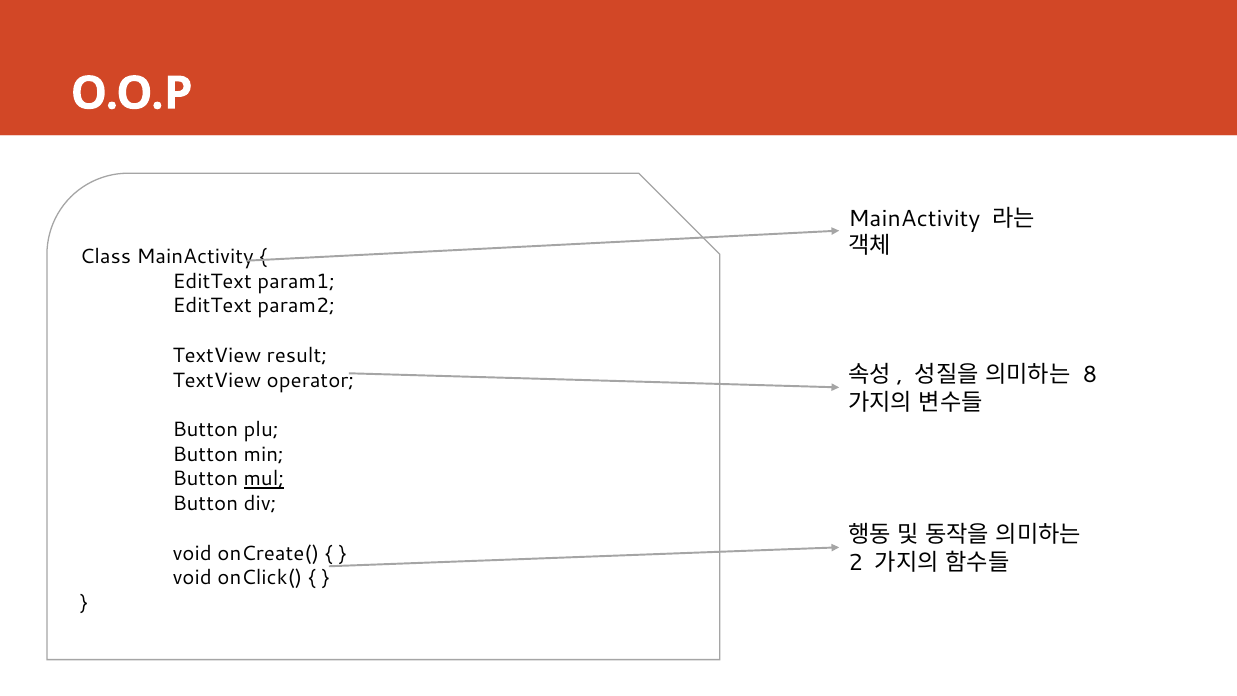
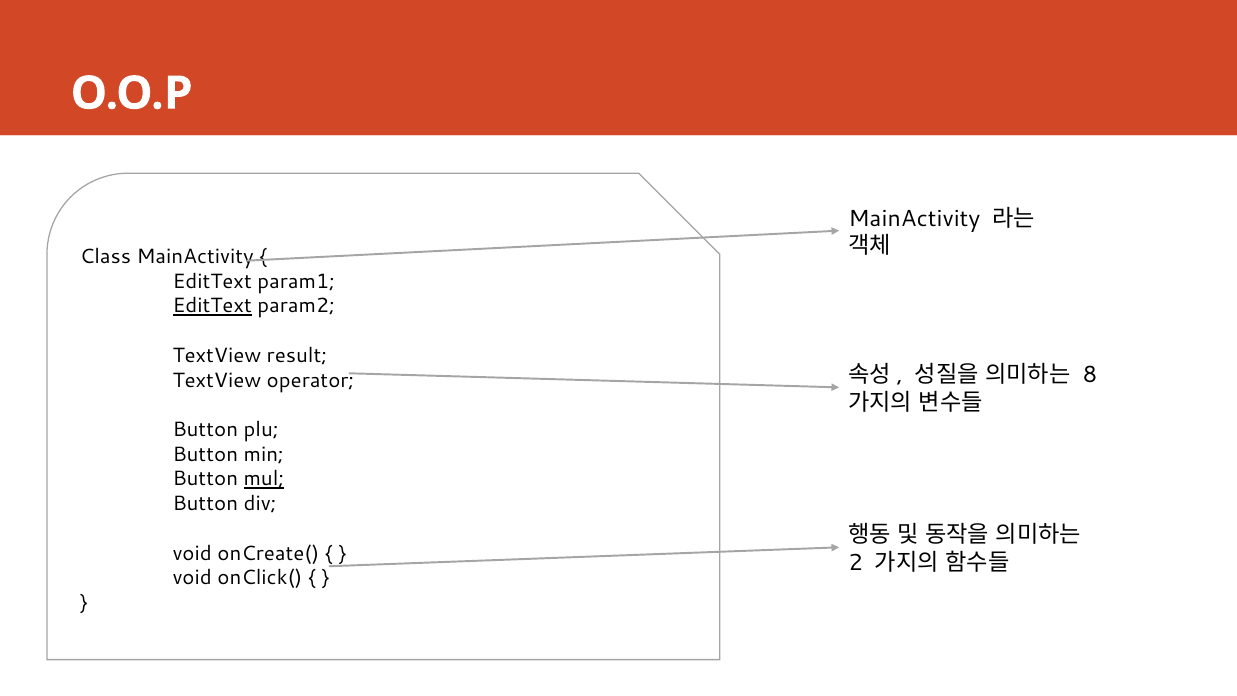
EditText at (212, 306) underline: none -> present
